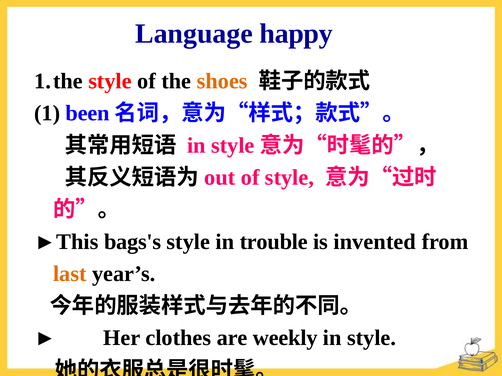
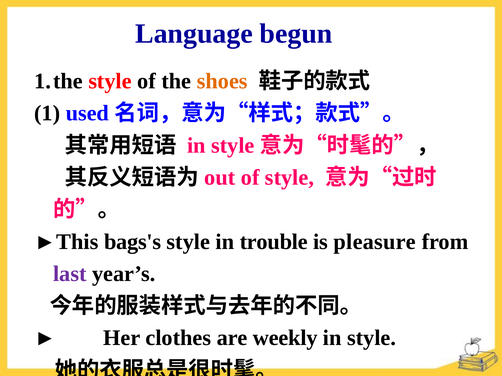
happy: happy -> begun
been: been -> used
invented: invented -> pleasure
last colour: orange -> purple
